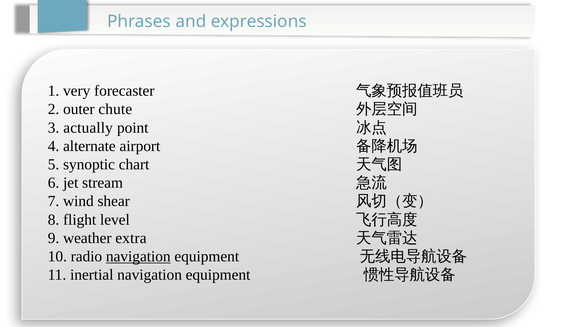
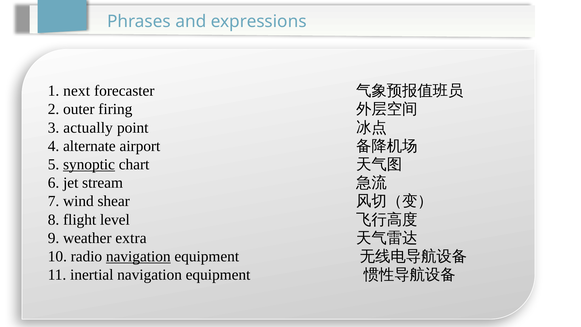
very: very -> next
chute: chute -> firing
synoptic underline: none -> present
